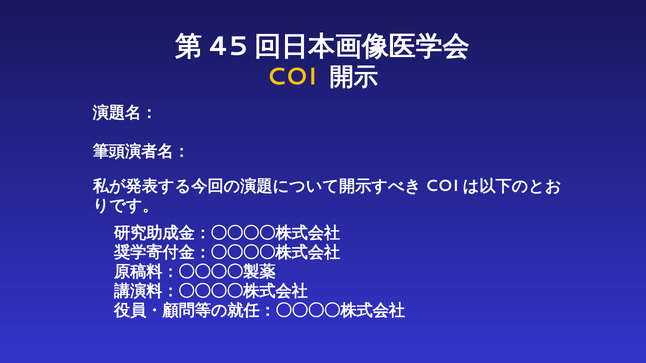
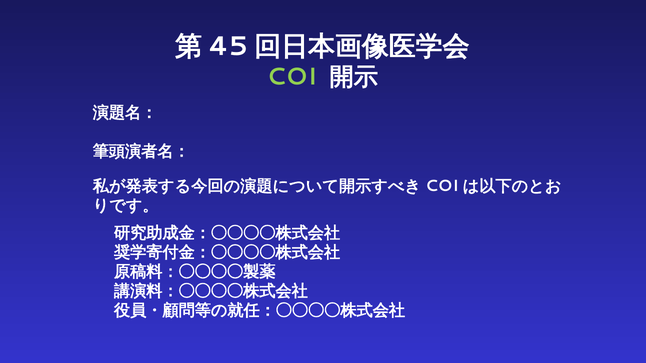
COI colour: yellow -> light green
